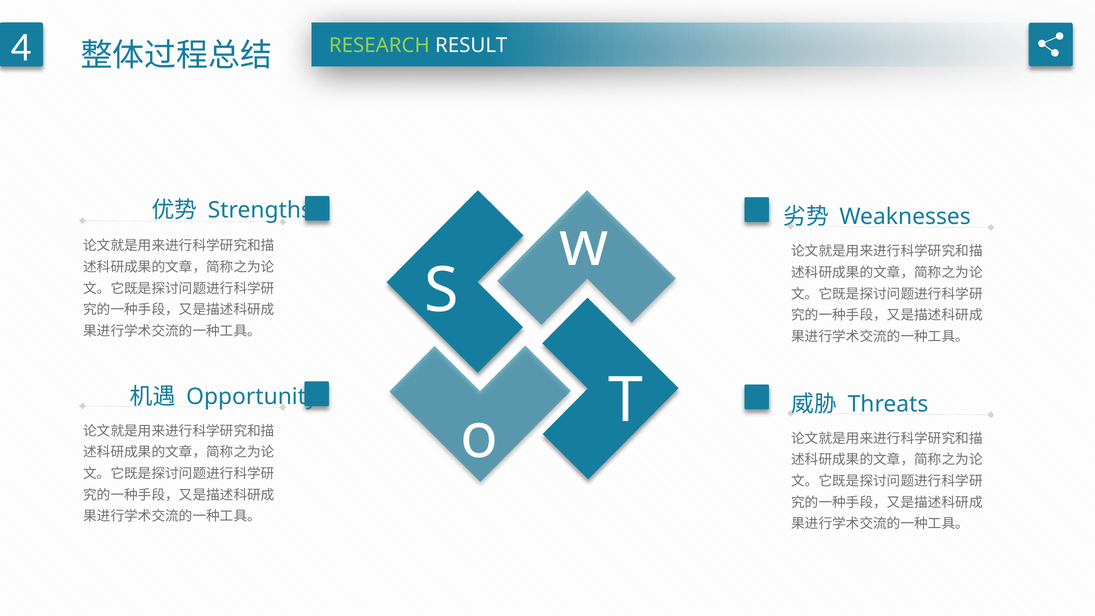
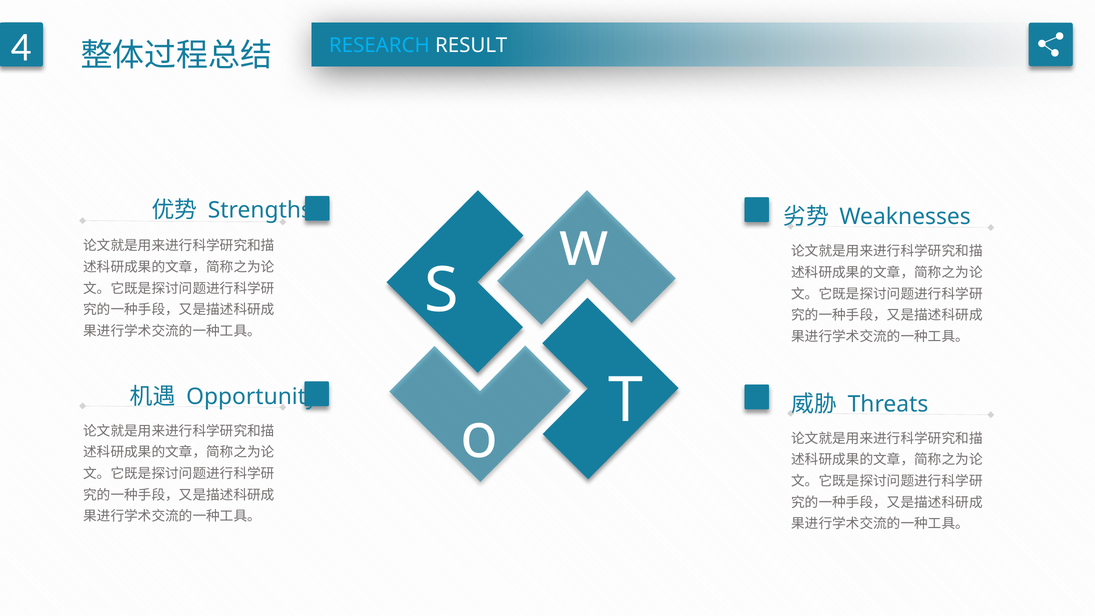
RESEARCH colour: light green -> light blue
